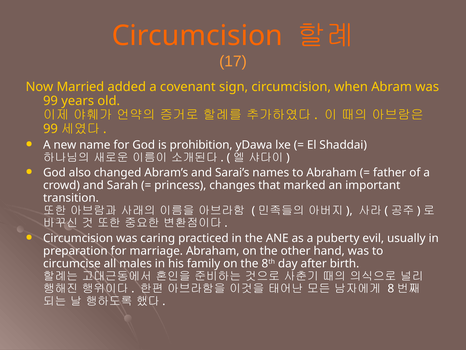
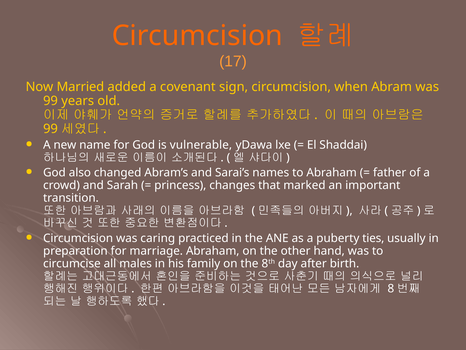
prohibition: prohibition -> vulnerable
evil: evil -> ties
